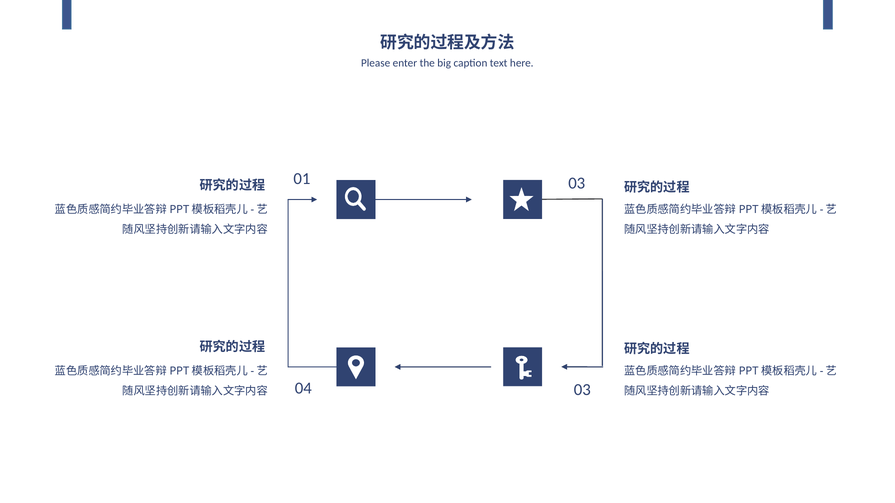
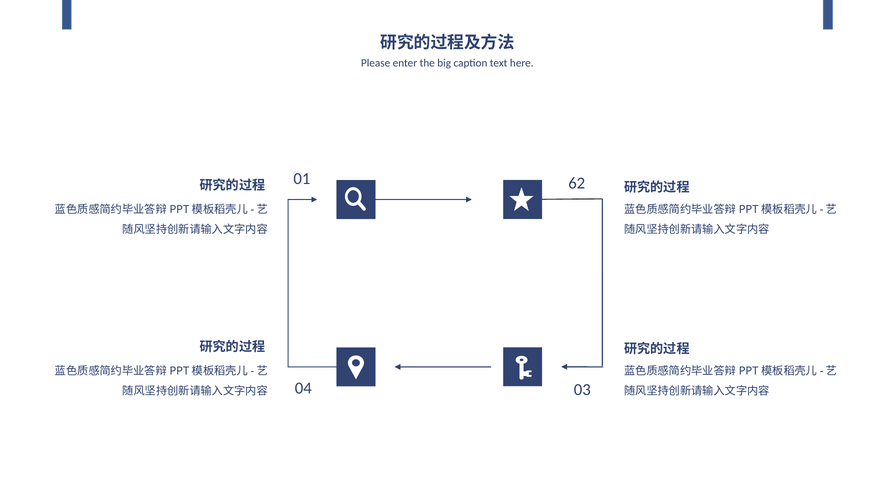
01 03: 03 -> 62
